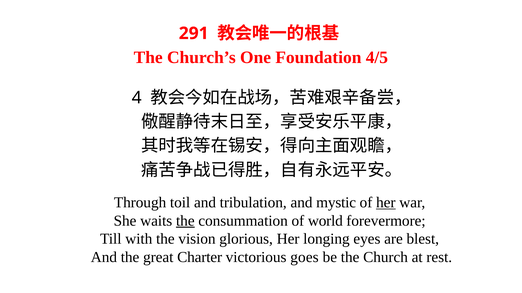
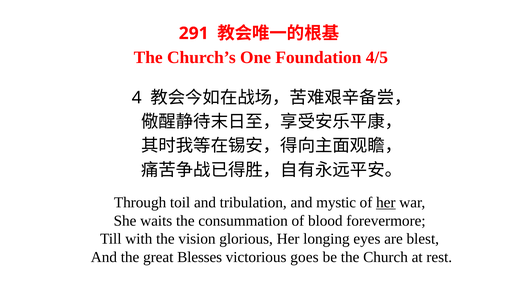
the at (185, 221) underline: present -> none
world: world -> blood
Charter: Charter -> Blesses
